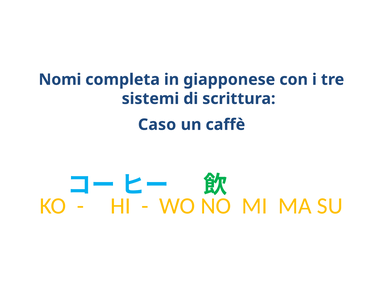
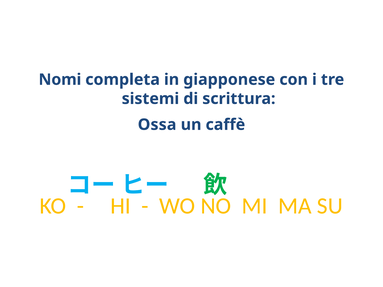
Caso: Caso -> Ossa
